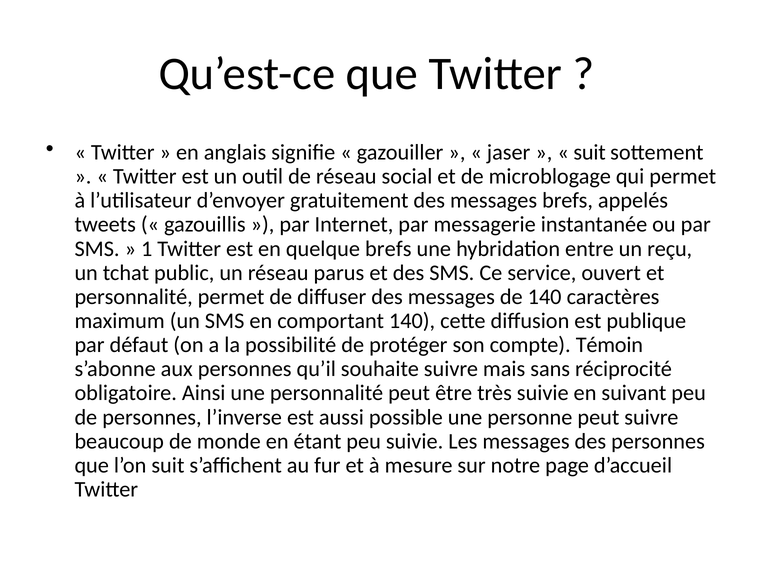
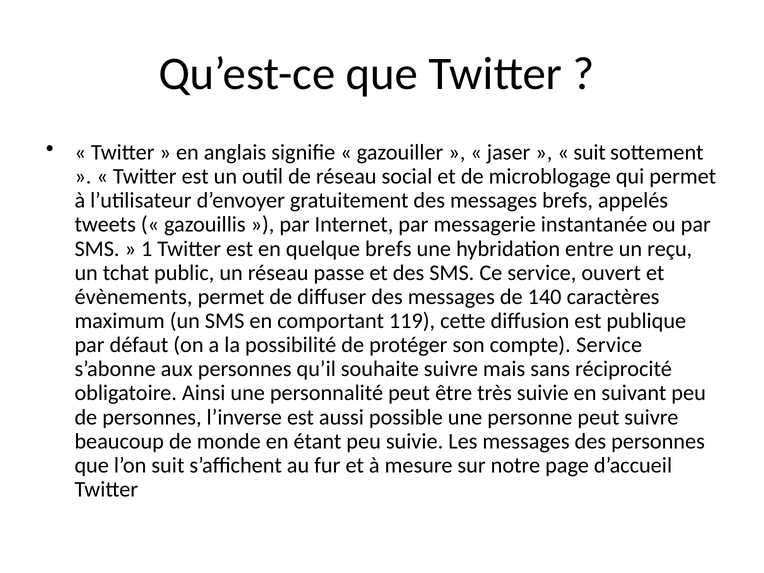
parus: parus -> passe
personnalité at (134, 297): personnalité -> évènements
comportant 140: 140 -> 119
compte Témoin: Témoin -> Service
